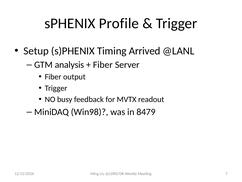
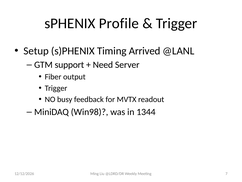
analysis: analysis -> support
Fiber at (103, 65): Fiber -> Need
8479: 8479 -> 1344
